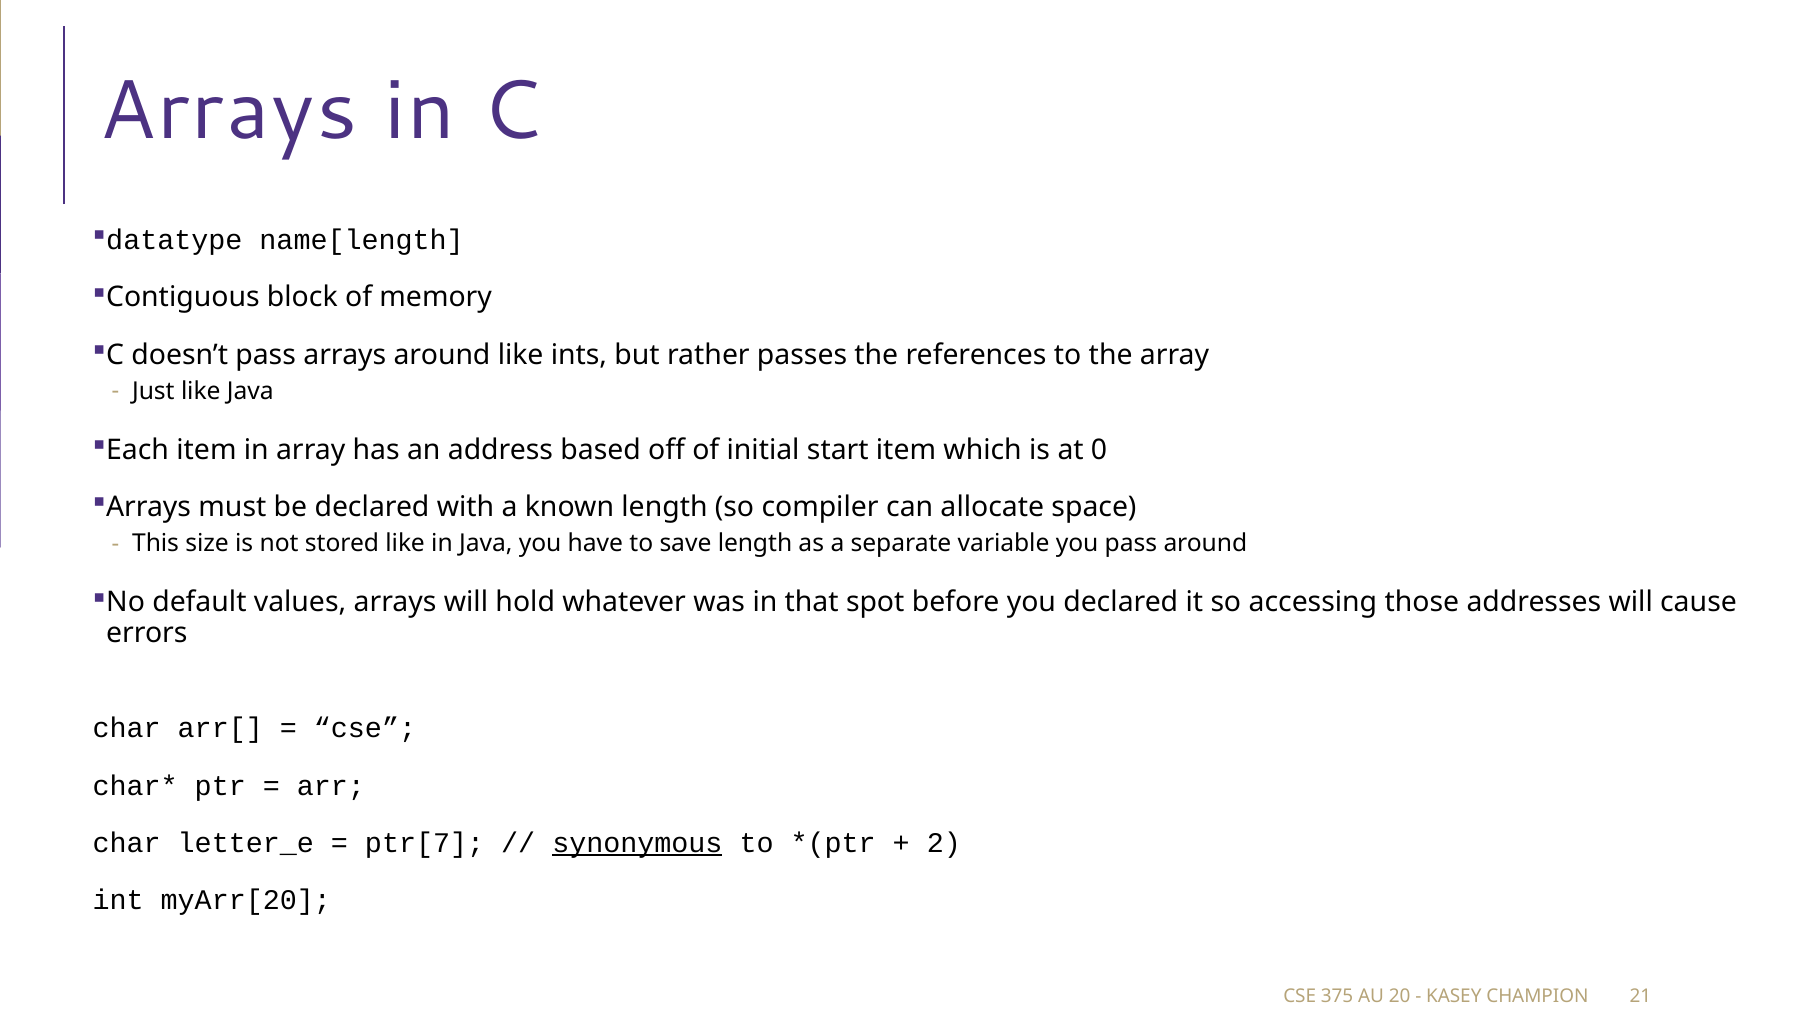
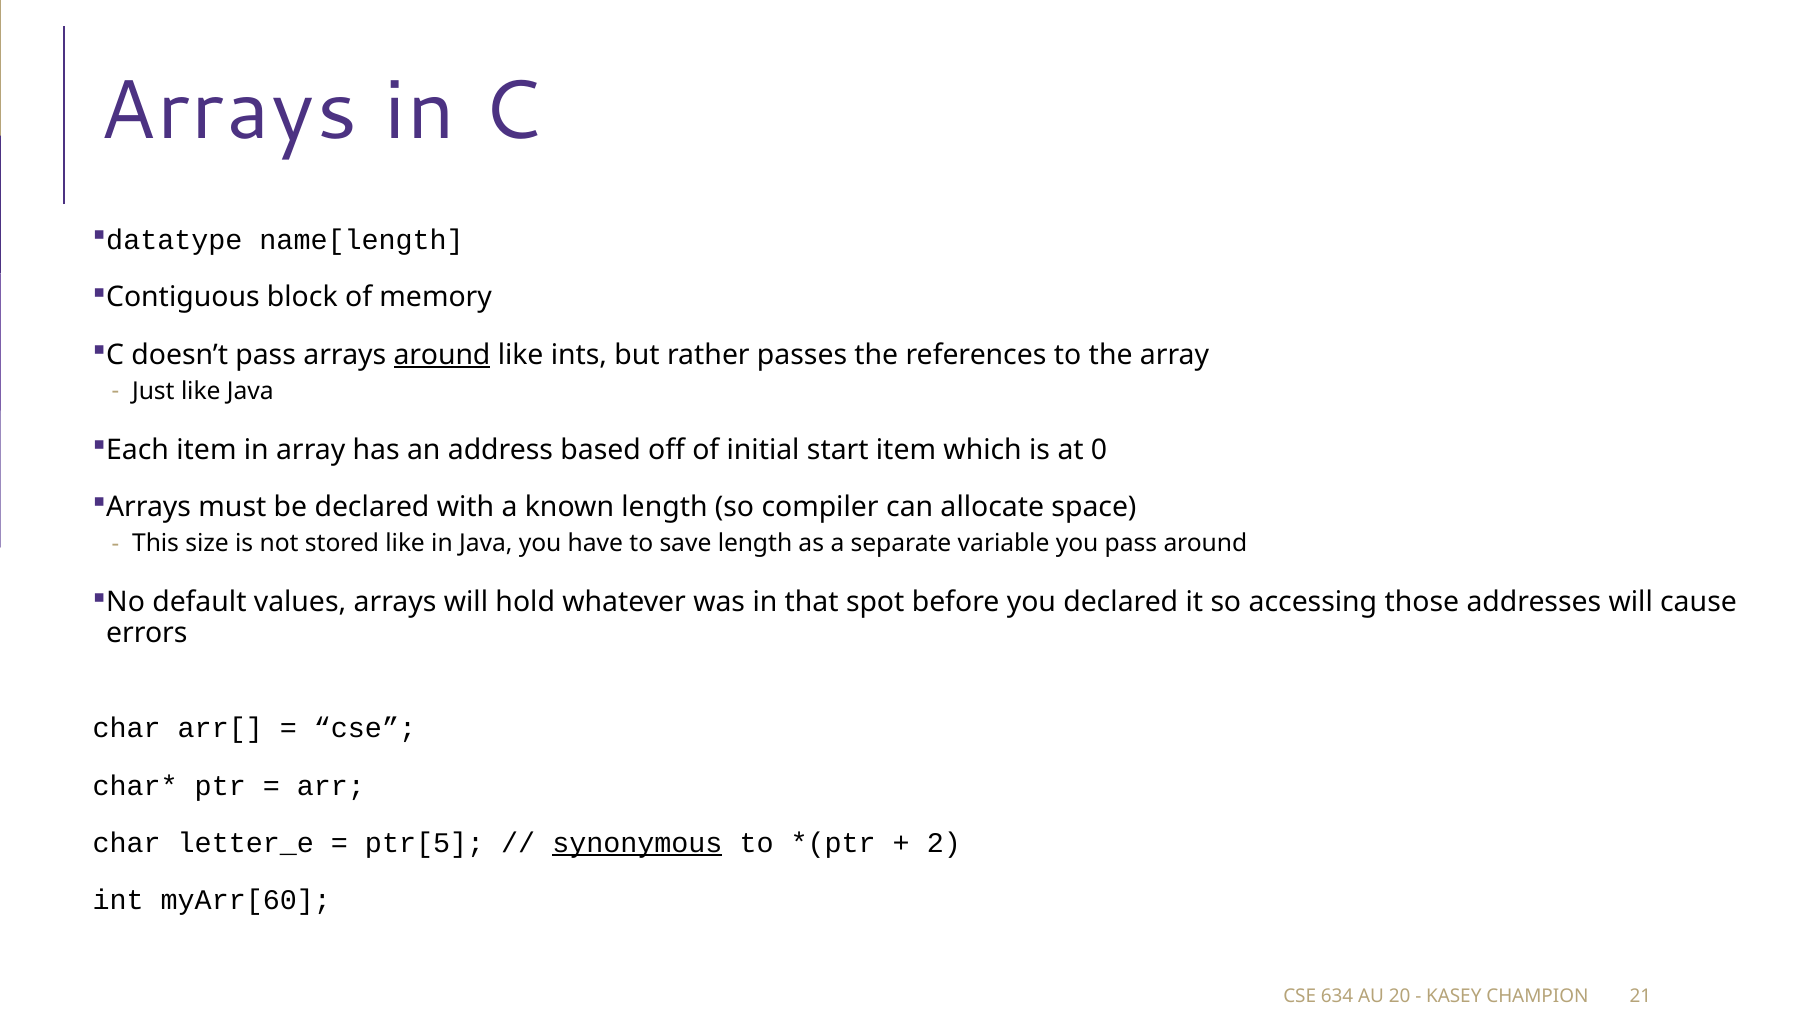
around at (442, 355) underline: none -> present
ptr[7: ptr[7 -> ptr[5
myArr[20: myArr[20 -> myArr[60
375: 375 -> 634
